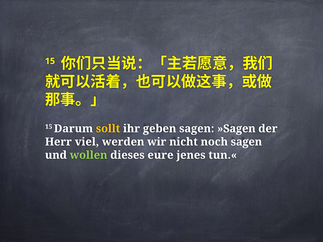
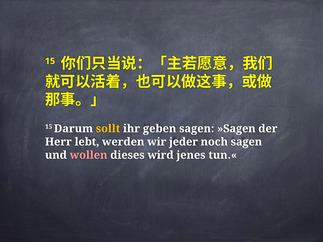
viel: viel -> lebt
nicht: nicht -> jeder
wollen colour: light green -> pink
eure: eure -> wird
